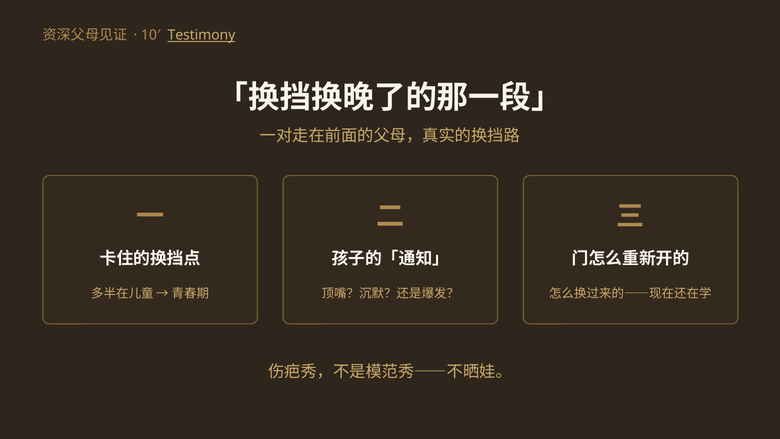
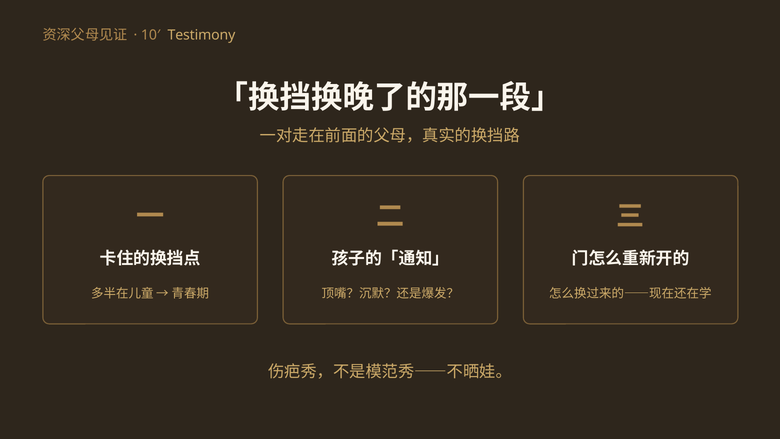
Testimony underline: present -> none
